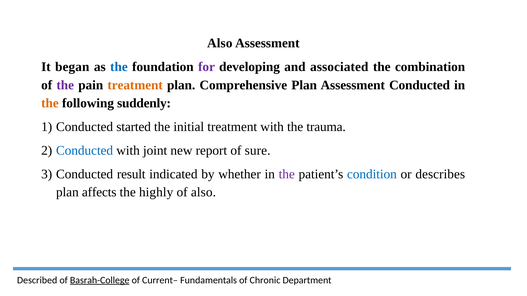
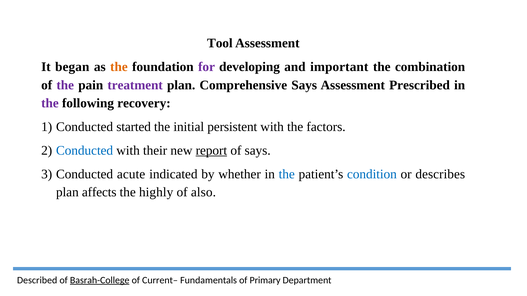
Also at (220, 43): Also -> Tool
the at (119, 67) colour: blue -> orange
associated: associated -> important
treatment at (135, 85) colour: orange -> purple
Comprehensive Plan: Plan -> Says
Assessment Conducted: Conducted -> Prescribed
the at (50, 103) colour: orange -> purple
suddenly: suddenly -> recovery
initial treatment: treatment -> persistent
trauma: trauma -> factors
joint: joint -> their
report underline: none -> present
of sure: sure -> says
result: result -> acute
the at (287, 174) colour: purple -> blue
Chronic: Chronic -> Primary
